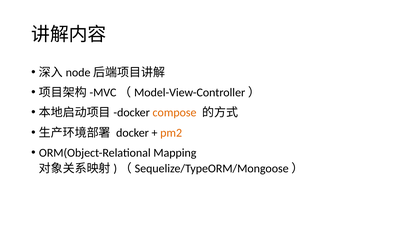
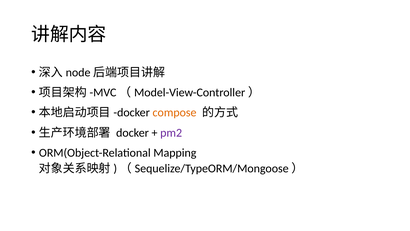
pm2 colour: orange -> purple
